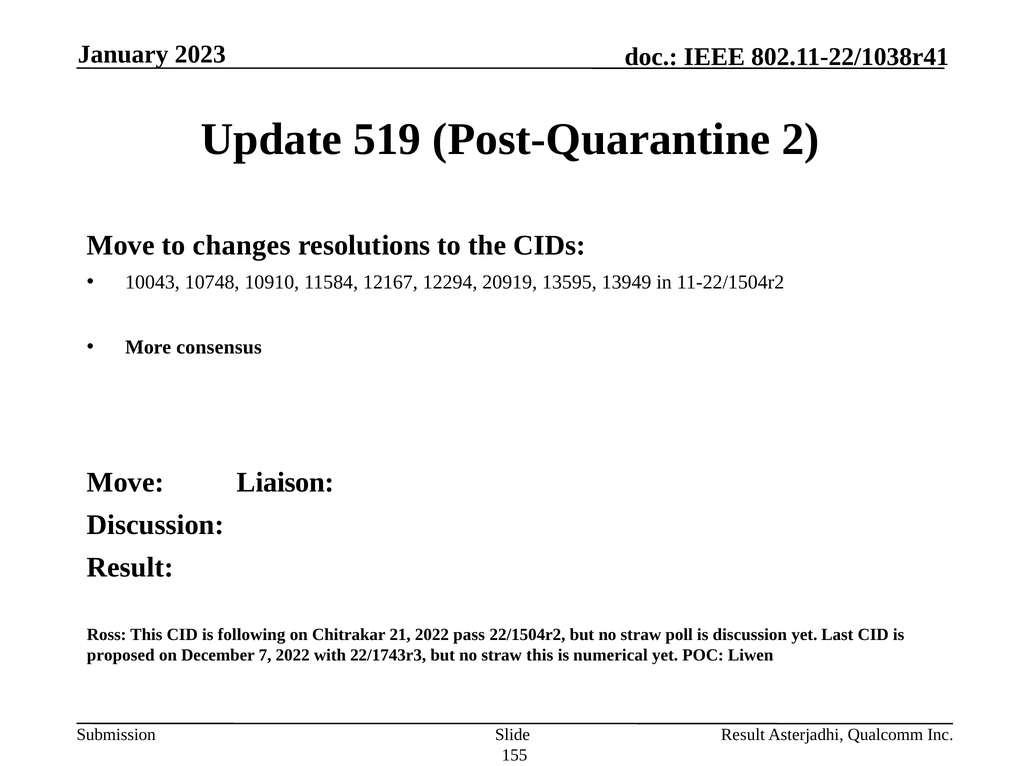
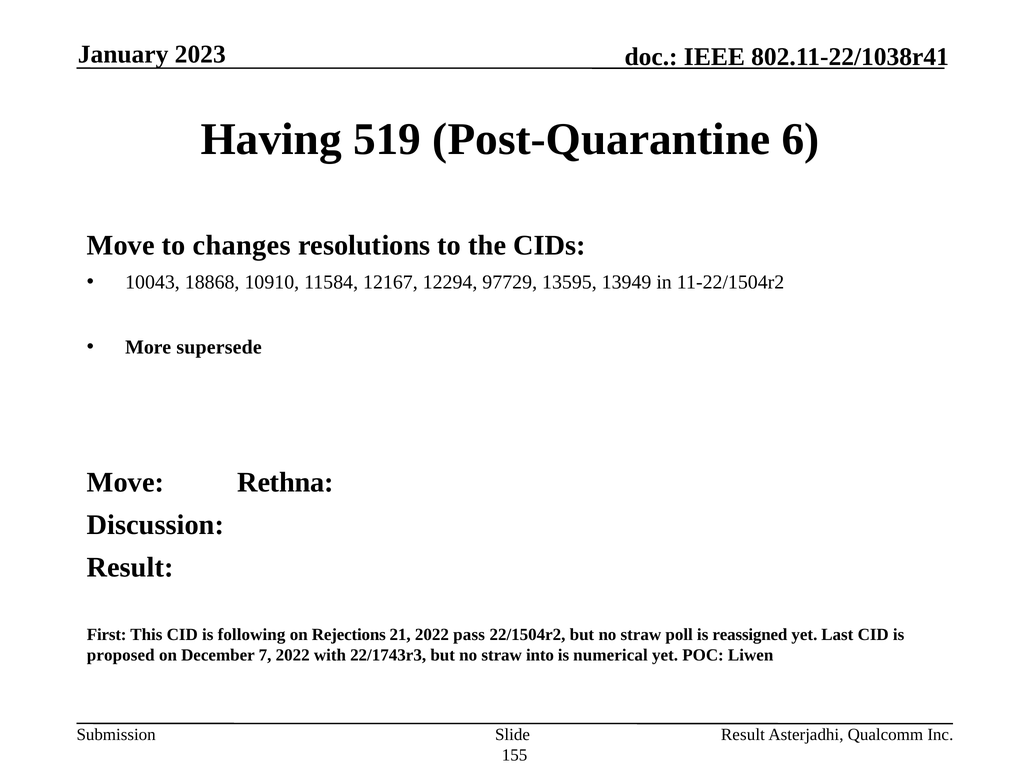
Update: Update -> Having
2: 2 -> 6
10748: 10748 -> 18868
20919: 20919 -> 97729
consensus: consensus -> supersede
Liaison: Liaison -> Rethna
Ross: Ross -> First
Chitrakar: Chitrakar -> Rejections
is discussion: discussion -> reassigned
straw this: this -> into
